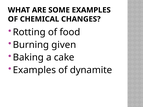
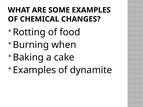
given: given -> when
